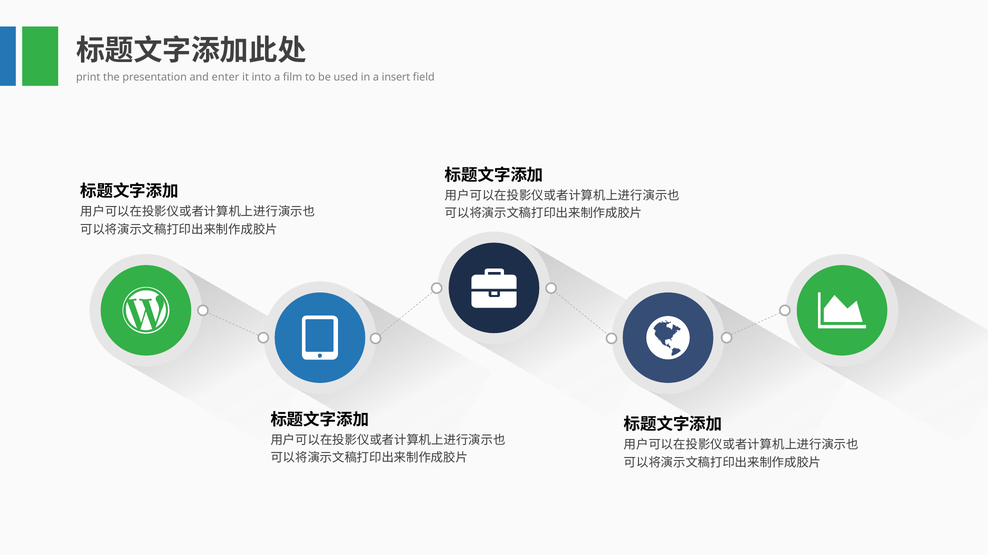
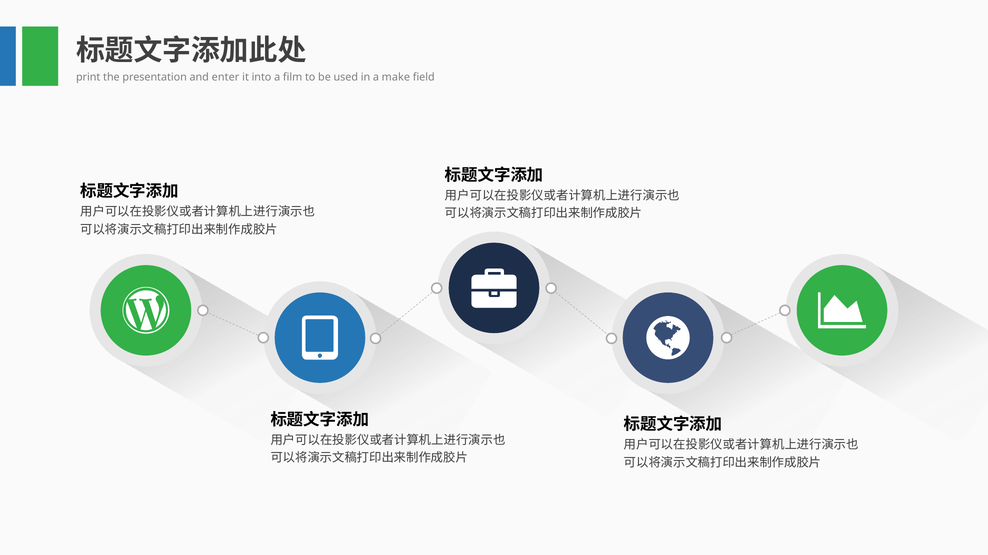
insert: insert -> make
